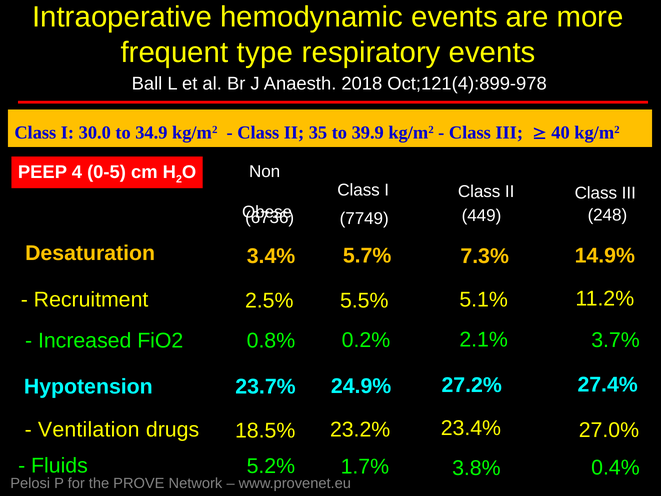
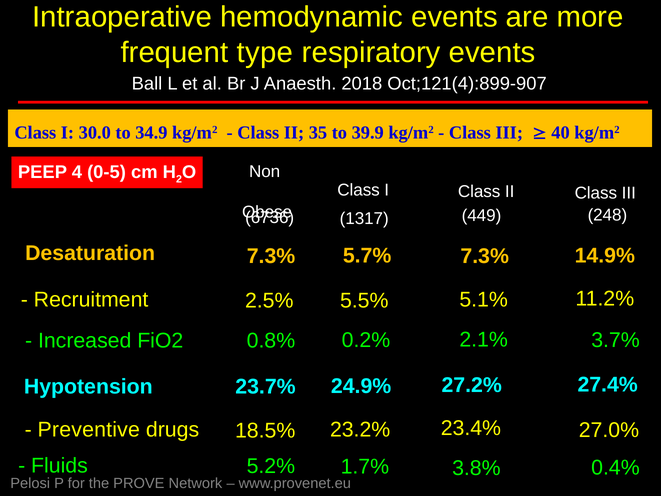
Oct;121(4):899-978: Oct;121(4):899-978 -> Oct;121(4):899-907
7749: 7749 -> 1317
3.4% at (271, 256): 3.4% -> 7.3%
Ventilation: Ventilation -> Preventive
